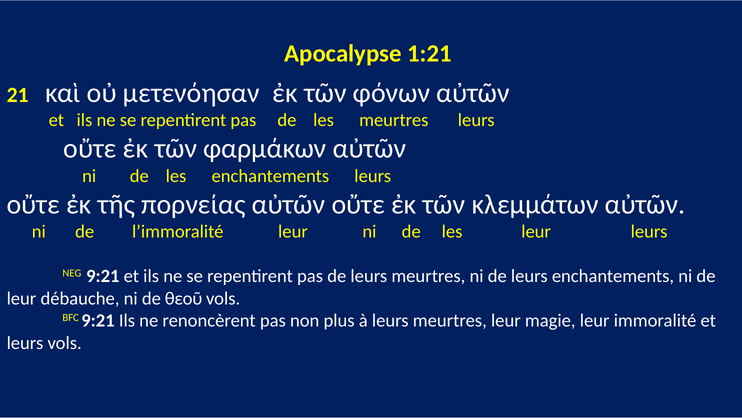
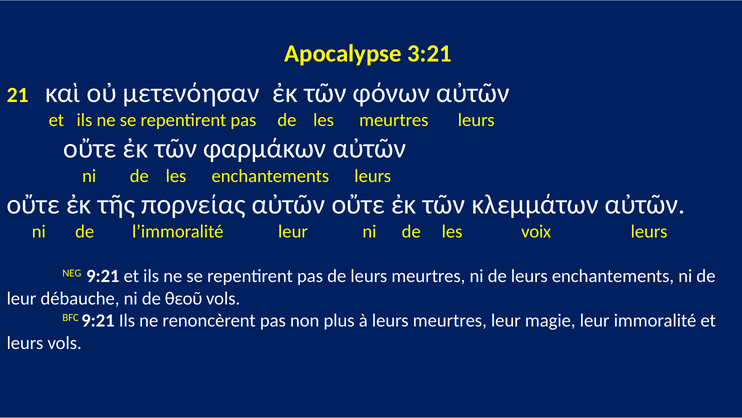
1:21: 1:21 -> 3:21
les leur: leur -> voix
